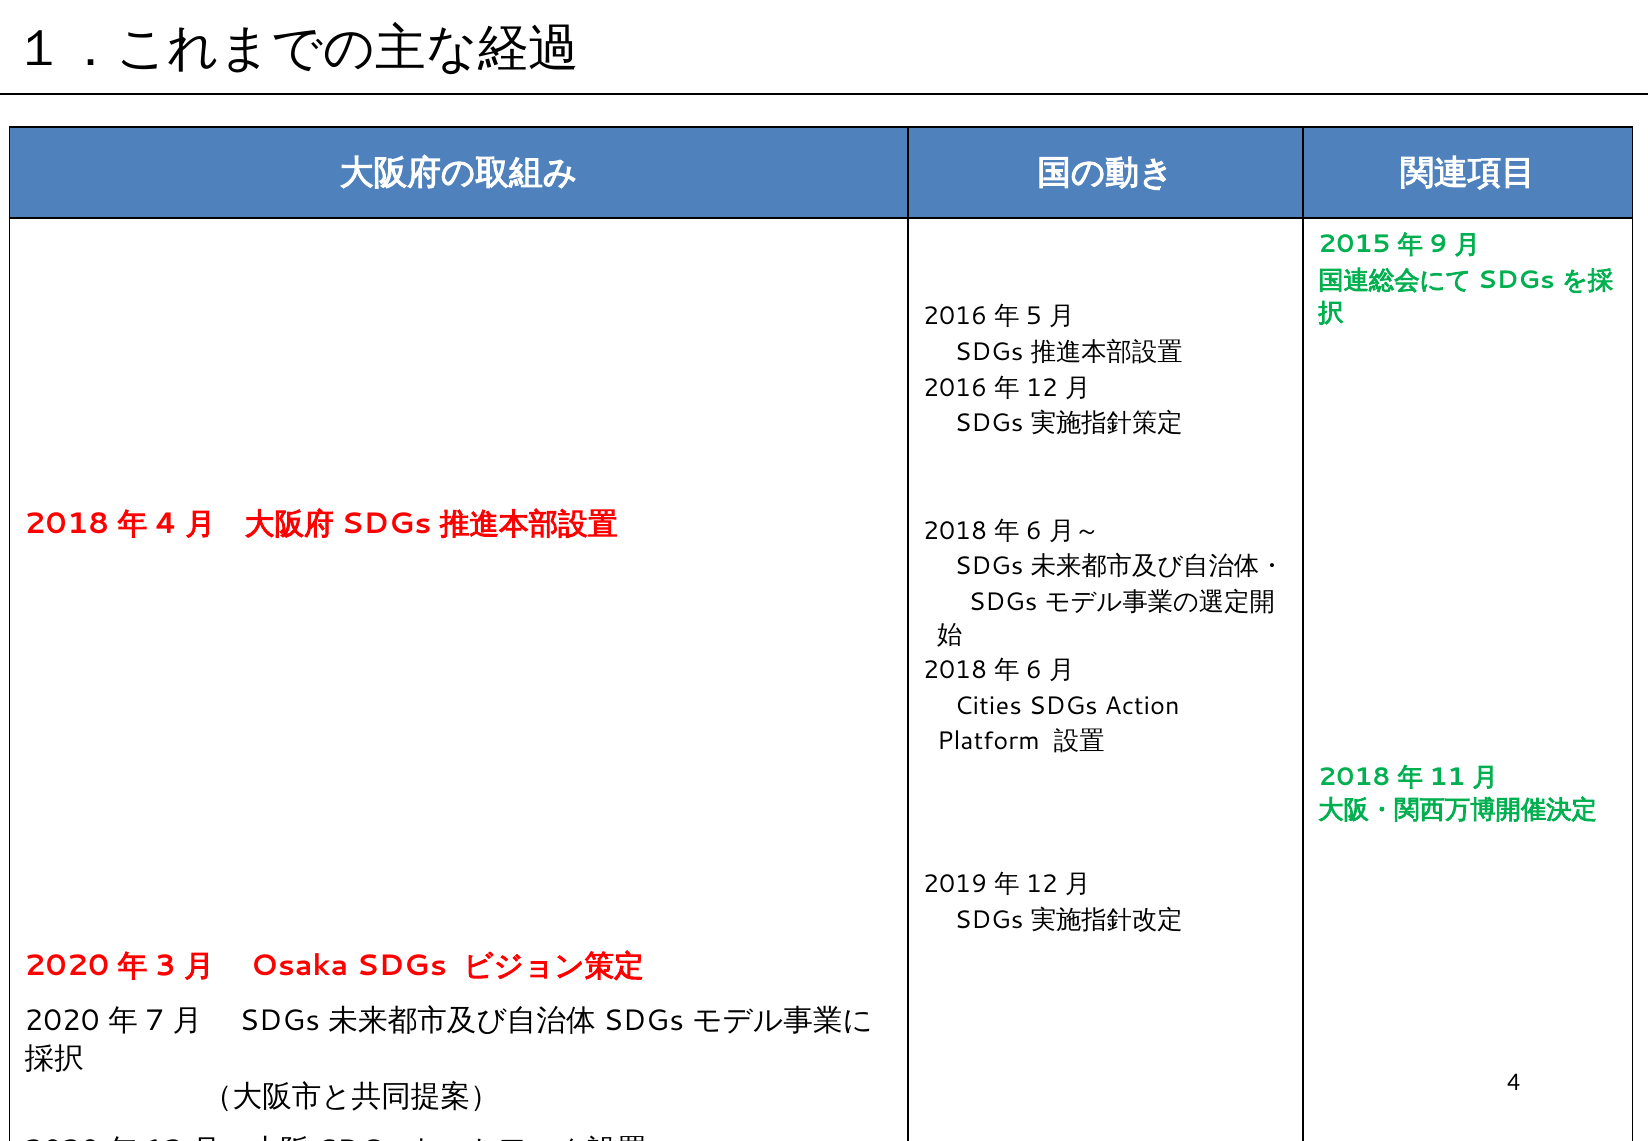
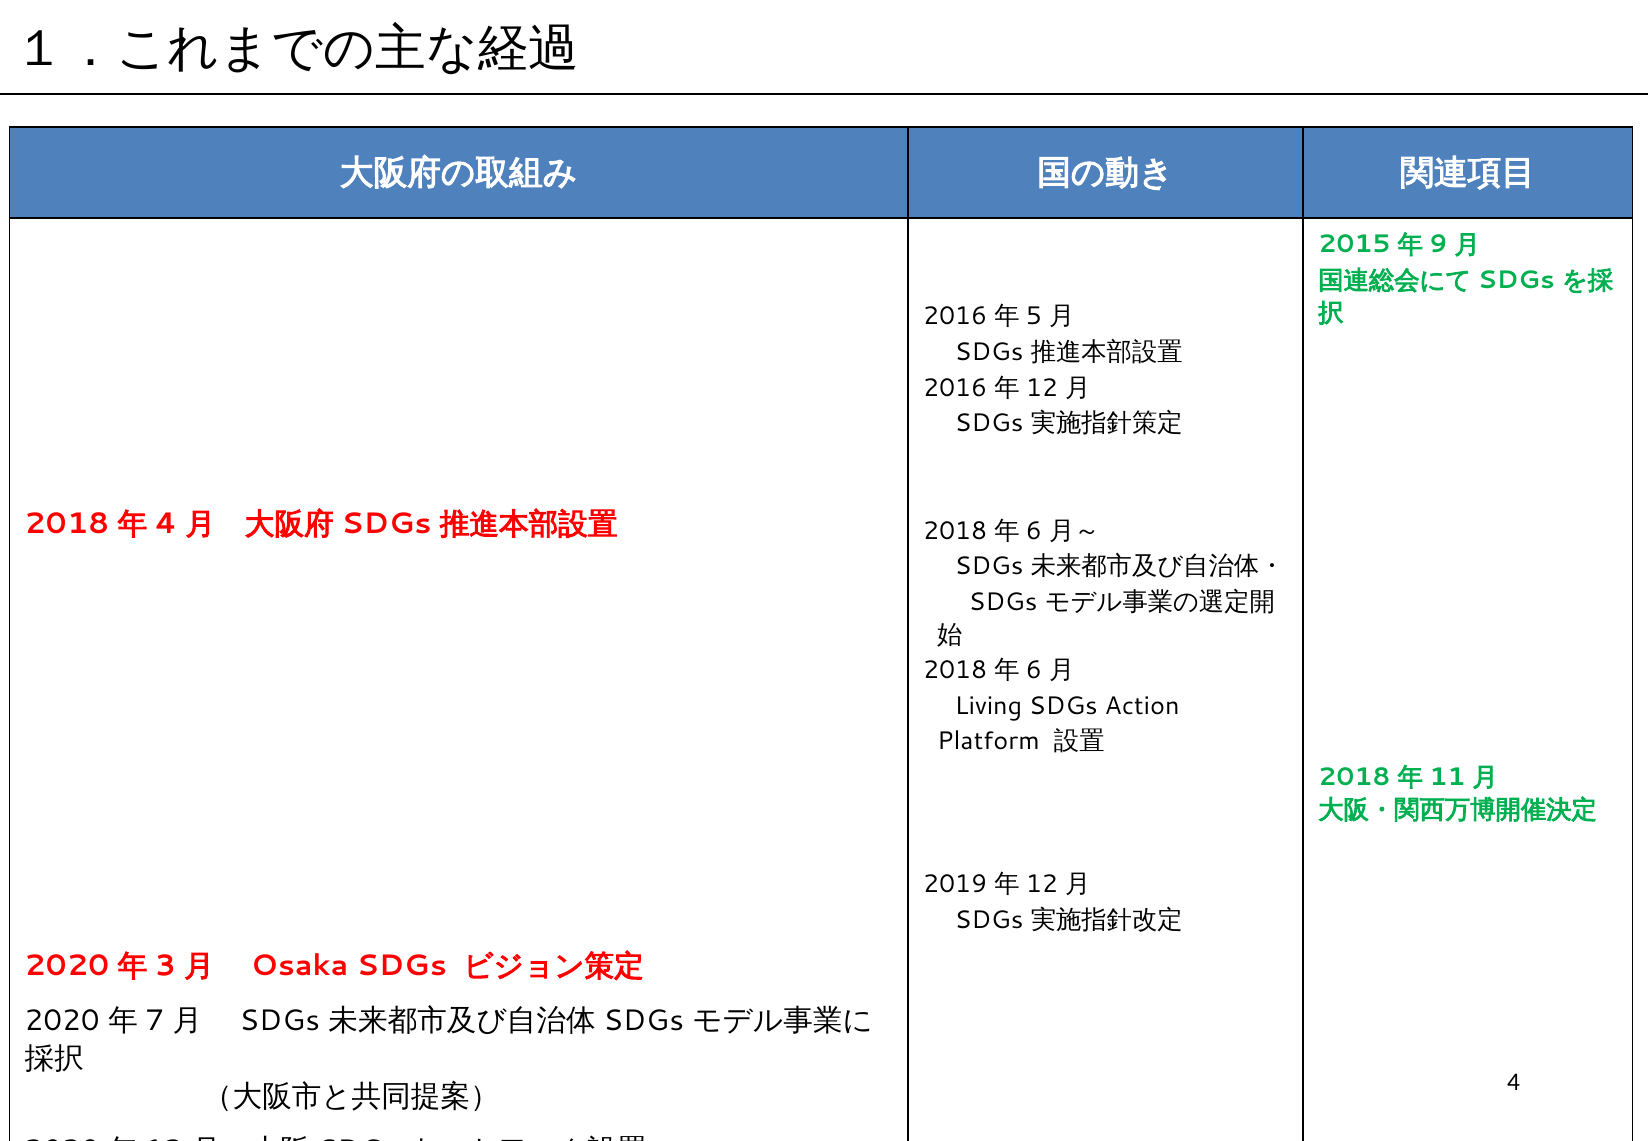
Cities: Cities -> Living
